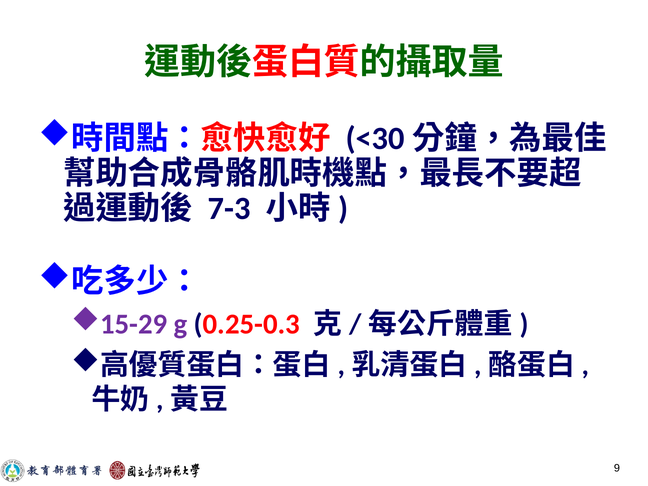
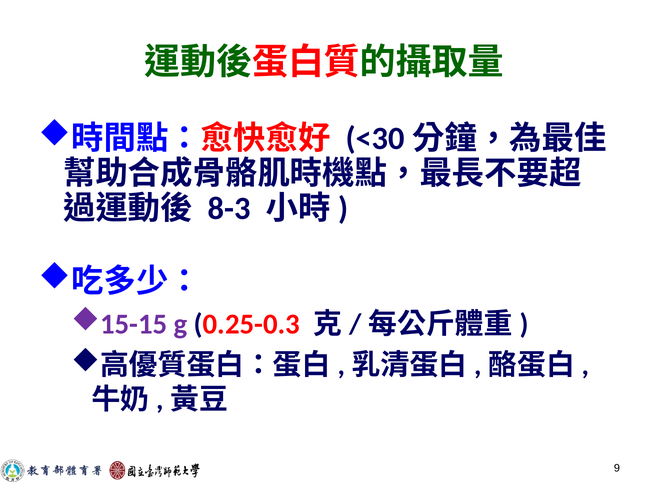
7-3: 7-3 -> 8-3
15-29: 15-29 -> 15-15
